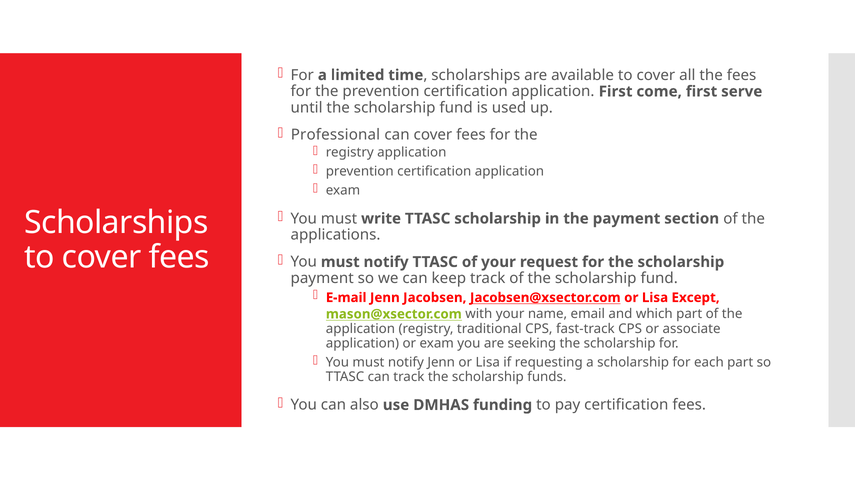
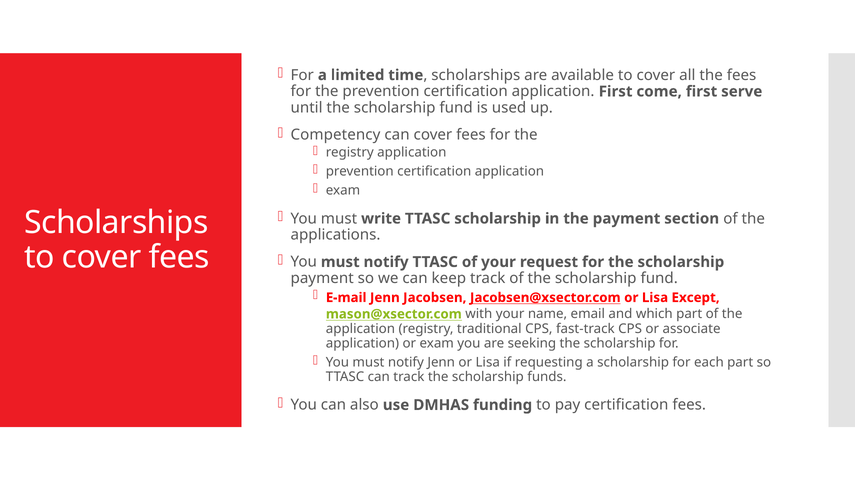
Professional: Professional -> Competency
